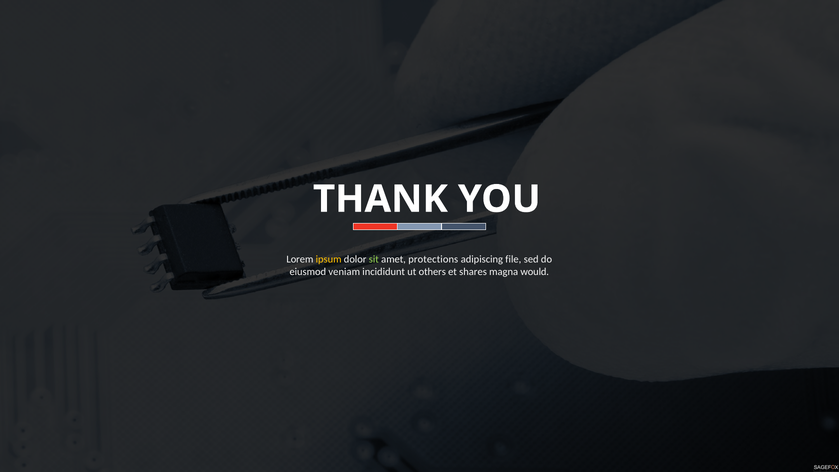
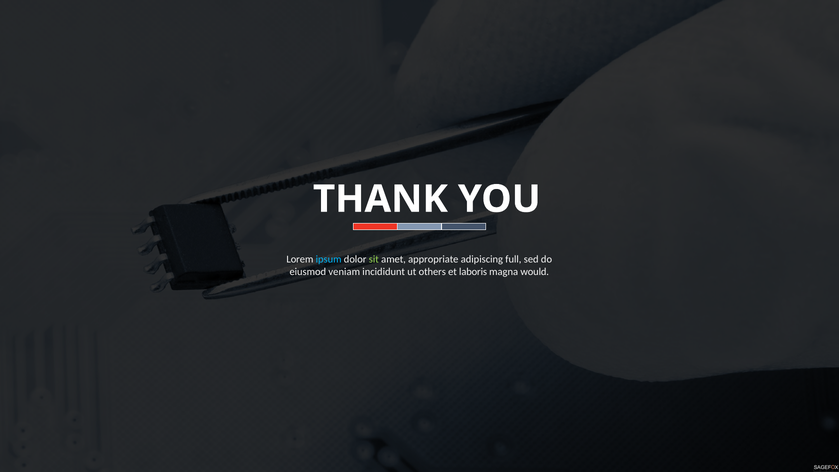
ipsum colour: yellow -> light blue
protections: protections -> appropriate
file: file -> full
shares: shares -> laboris
